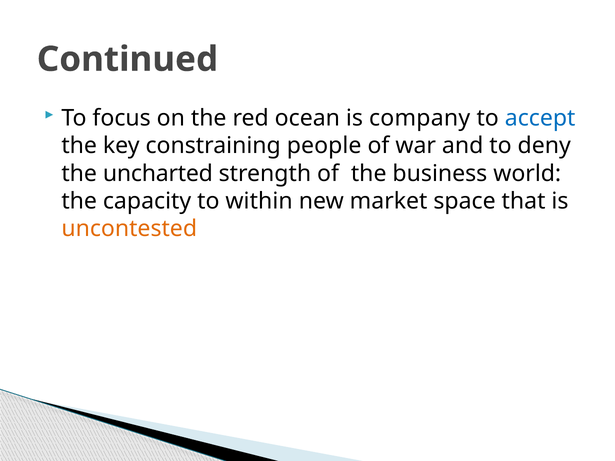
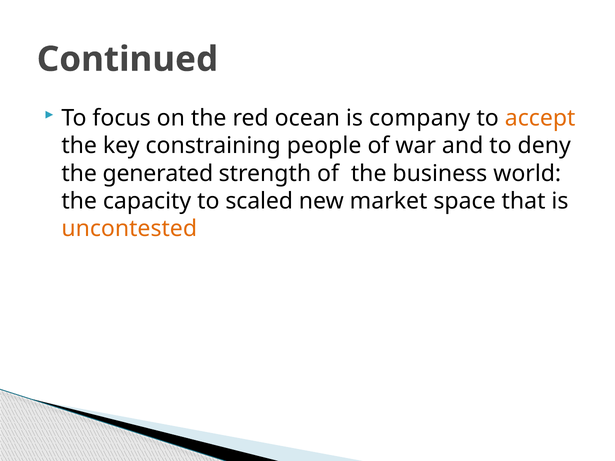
accept colour: blue -> orange
uncharted: uncharted -> generated
within: within -> scaled
